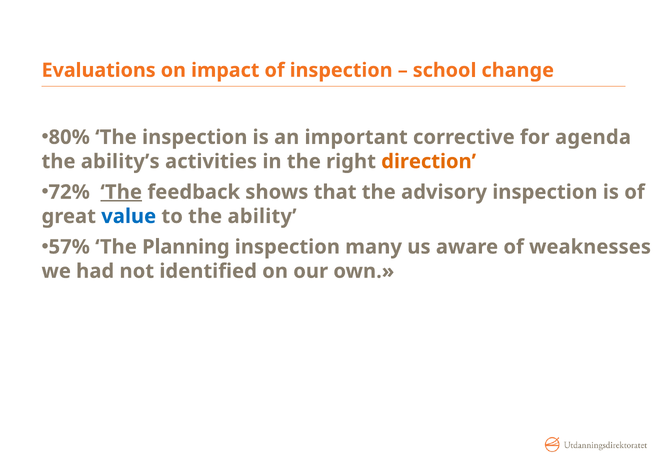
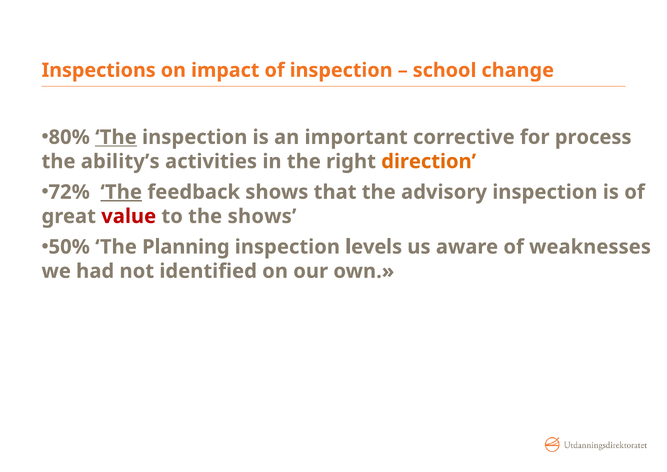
Evaluations: Evaluations -> Inspections
The at (116, 137) underline: none -> present
agenda: agenda -> process
value colour: blue -> red
the ability: ability -> shows
57%: 57% -> 50%
many: many -> levels
